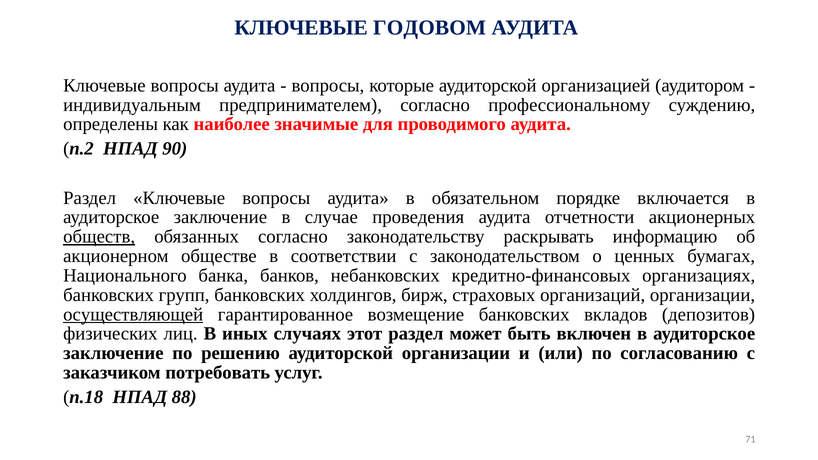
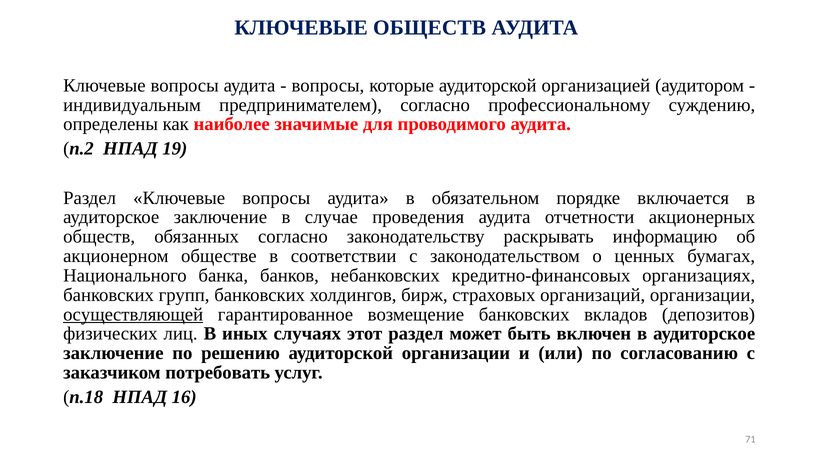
КЛЮЧЕВЫЕ ГОДОВОМ: ГОДОВОМ -> ОБЩЕСТВ
90: 90 -> 19
обществ at (99, 237) underline: present -> none
88: 88 -> 16
